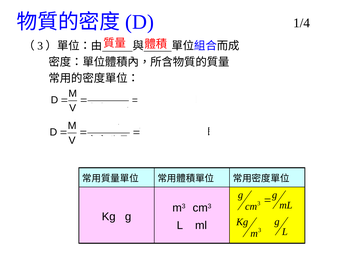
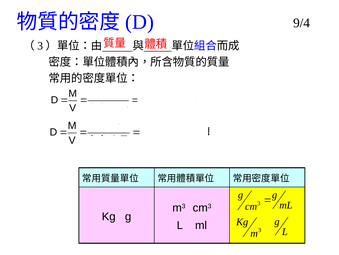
1/4: 1/4 -> 9/4
